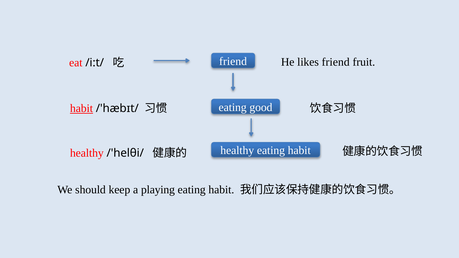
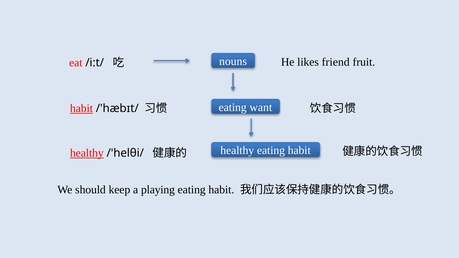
friend at (233, 61): friend -> nouns
good: good -> want
healthy at (87, 153) underline: none -> present
